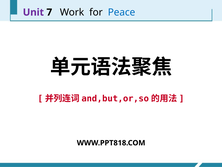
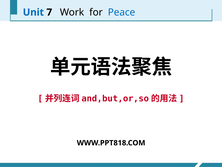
Unit colour: purple -> blue
